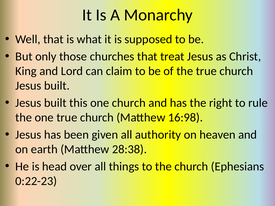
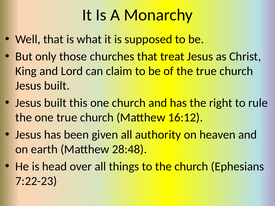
16:98: 16:98 -> 16:12
28:38: 28:38 -> 28:48
0:22-23: 0:22-23 -> 7:22-23
